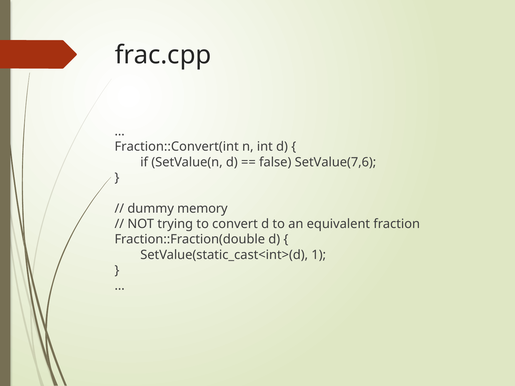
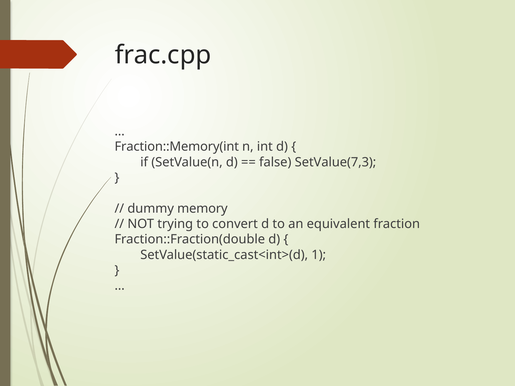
Fraction::Convert(int: Fraction::Convert(int -> Fraction::Memory(int
SetValue(7,6: SetValue(7,6 -> SetValue(7,3
